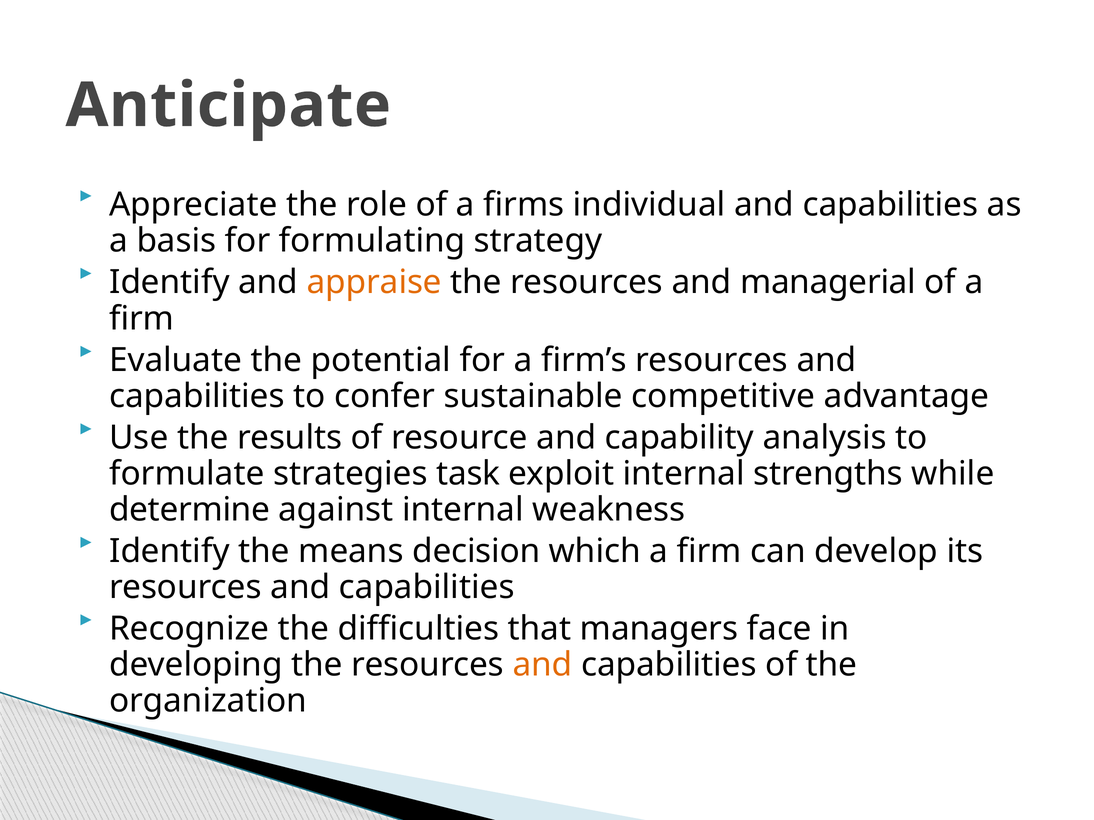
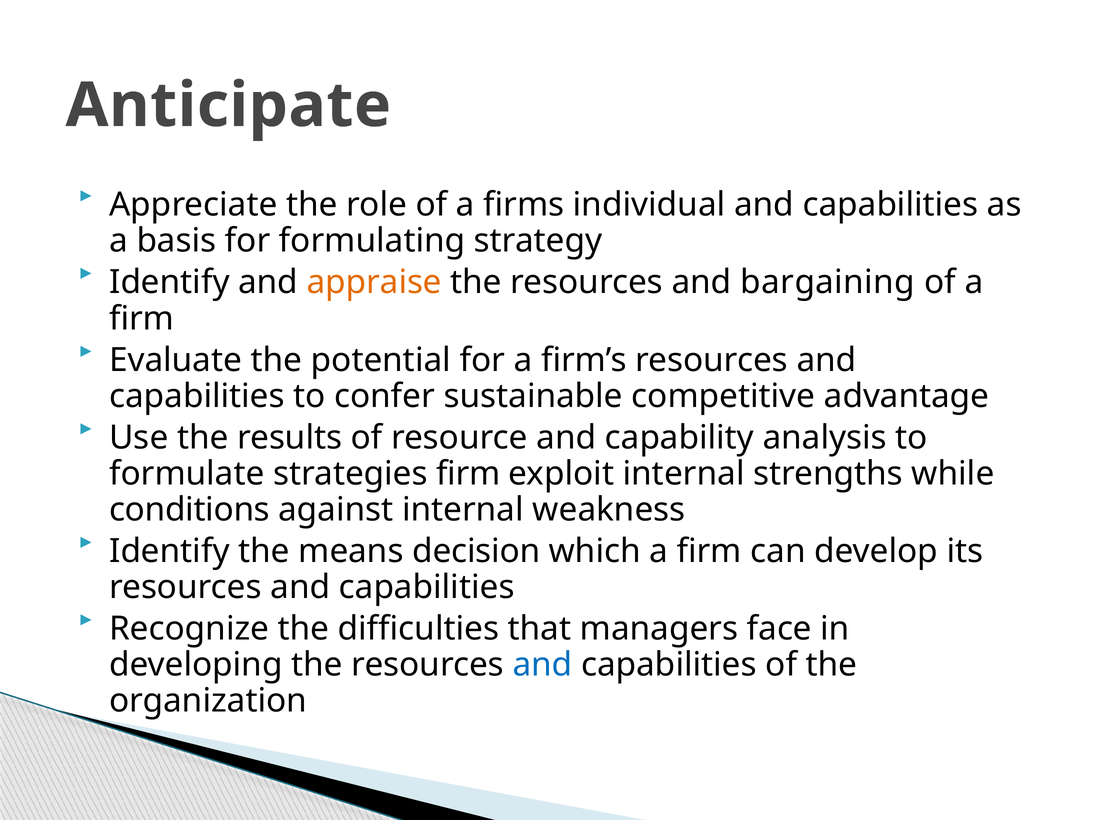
managerial: managerial -> bargaining
strategies task: task -> firm
determine: determine -> conditions
and at (543, 665) colour: orange -> blue
